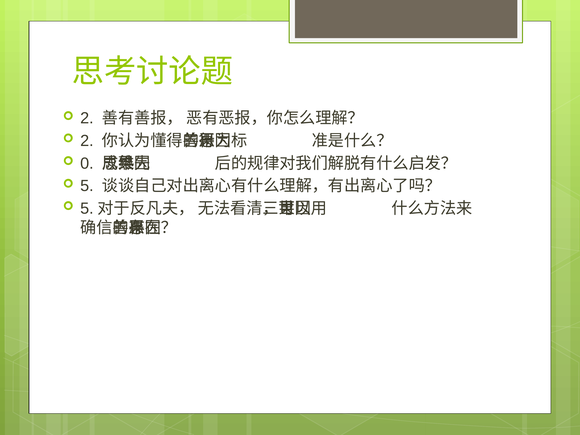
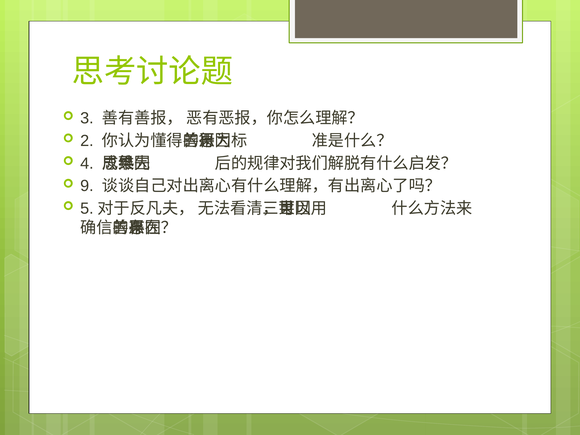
2 at (87, 118): 2 -> 3
0: 0 -> 4
5: 5 -> 9
